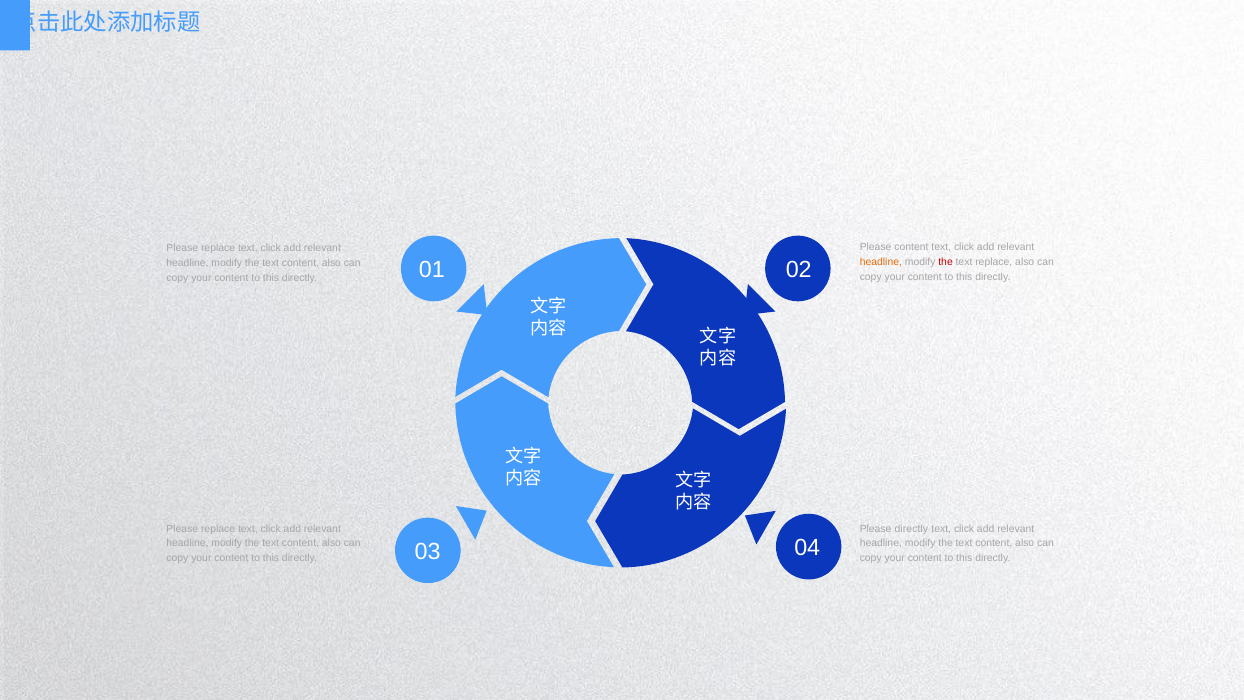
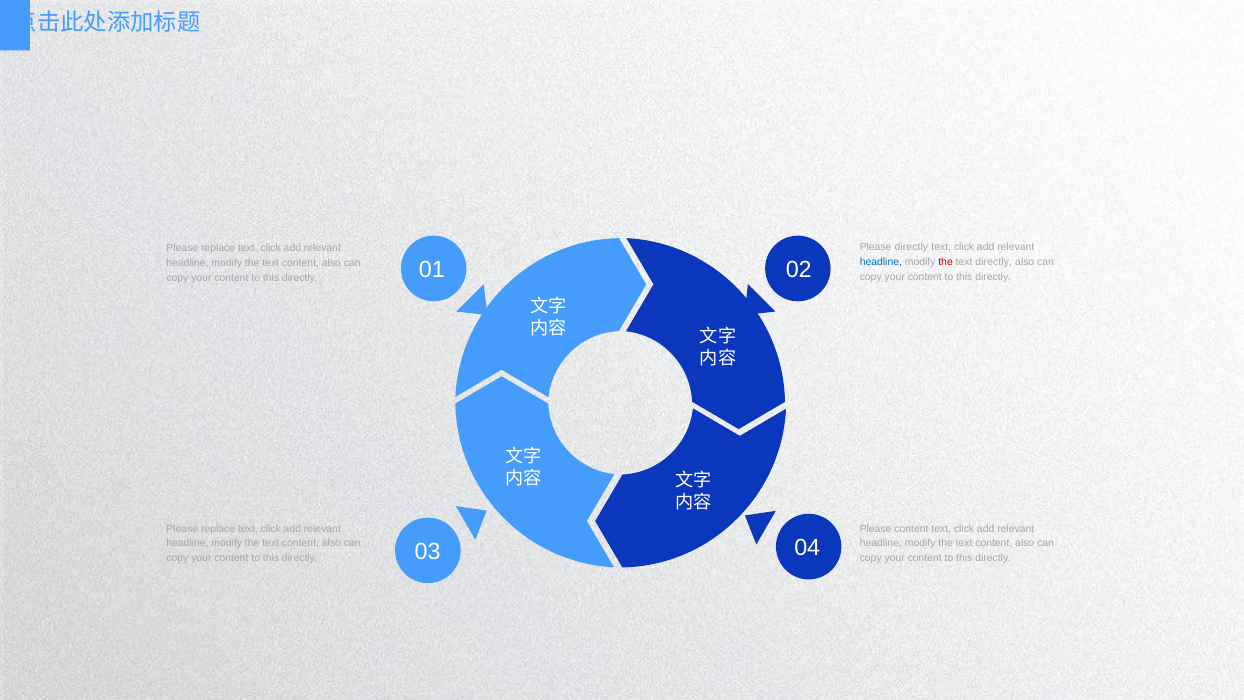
Please content: content -> directly
headline at (881, 262) colour: orange -> blue
text replace: replace -> directly
Please directly: directly -> content
